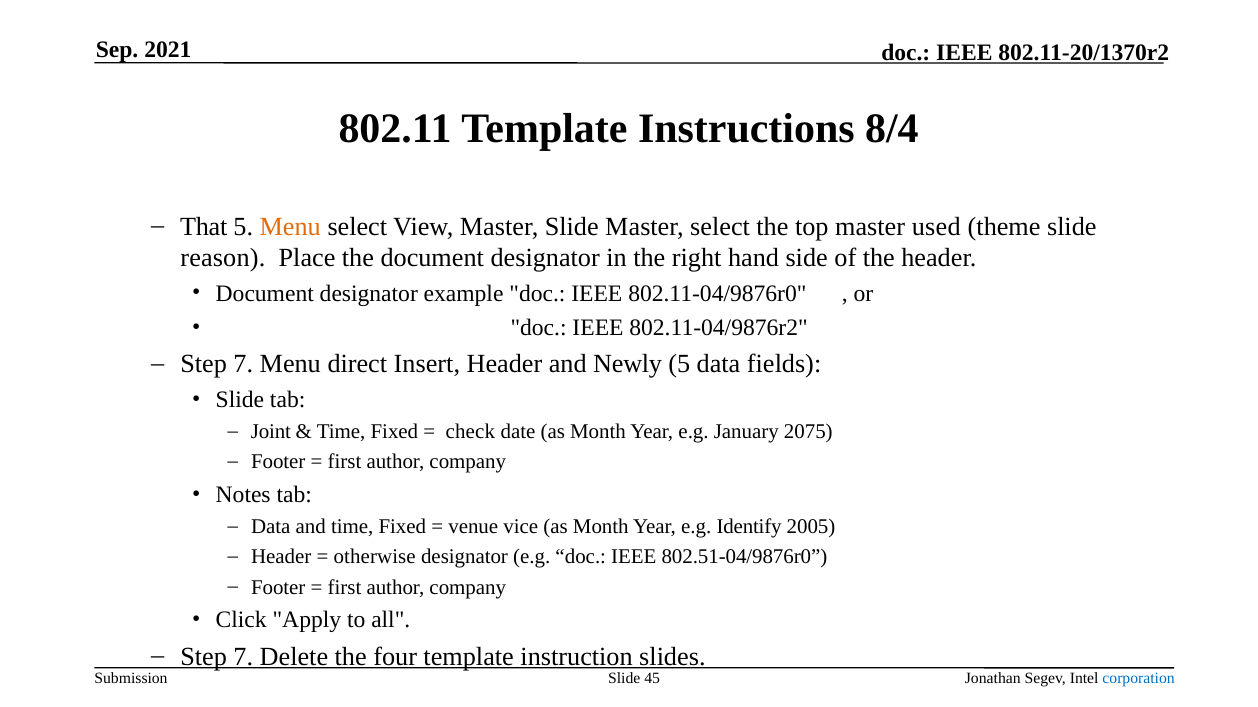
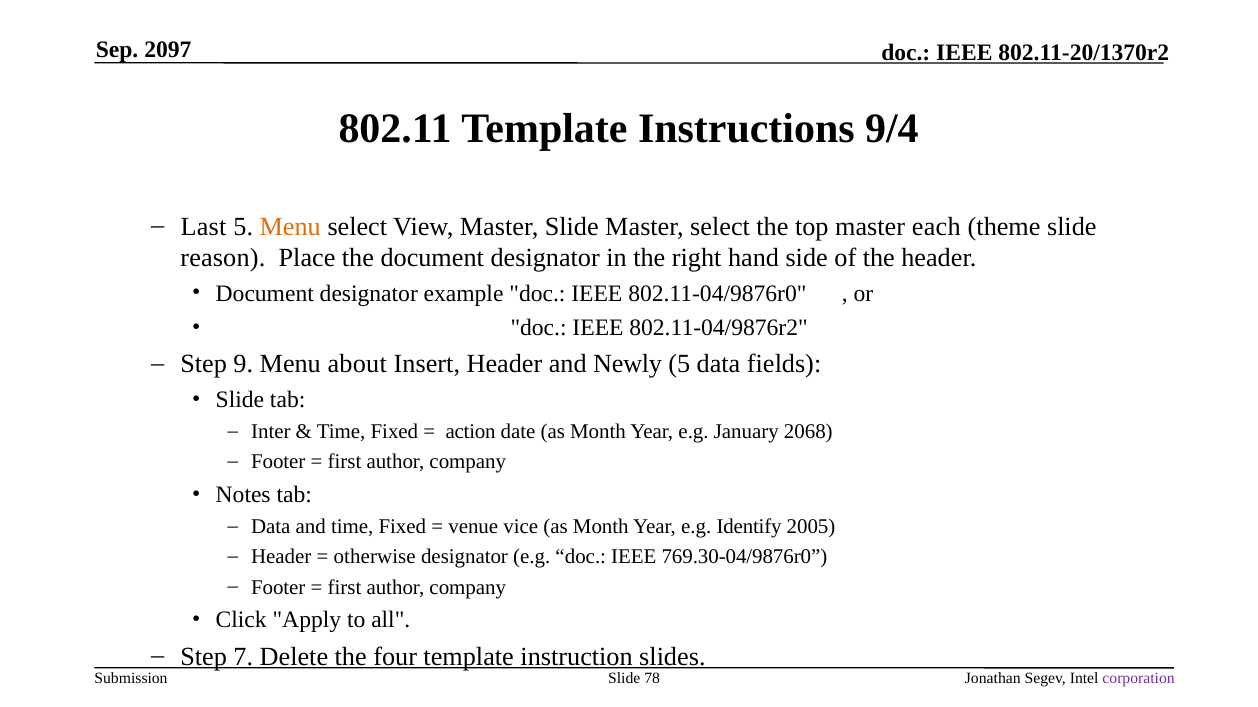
2021: 2021 -> 2097
8/4: 8/4 -> 9/4
That: That -> Last
used: used -> each
7 at (243, 365): 7 -> 9
direct: direct -> about
Joint: Joint -> Inter
check: check -> action
2075: 2075 -> 2068
802.51-04/9876r0: 802.51-04/9876r0 -> 769.30-04/9876r0
45: 45 -> 78
corporation colour: blue -> purple
